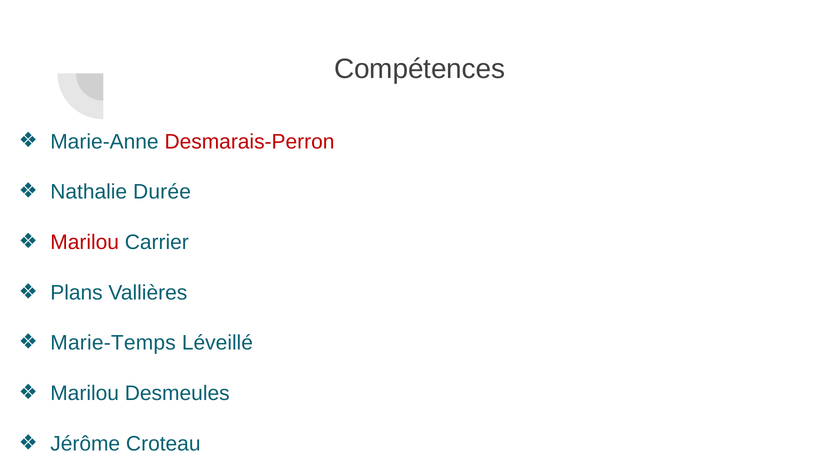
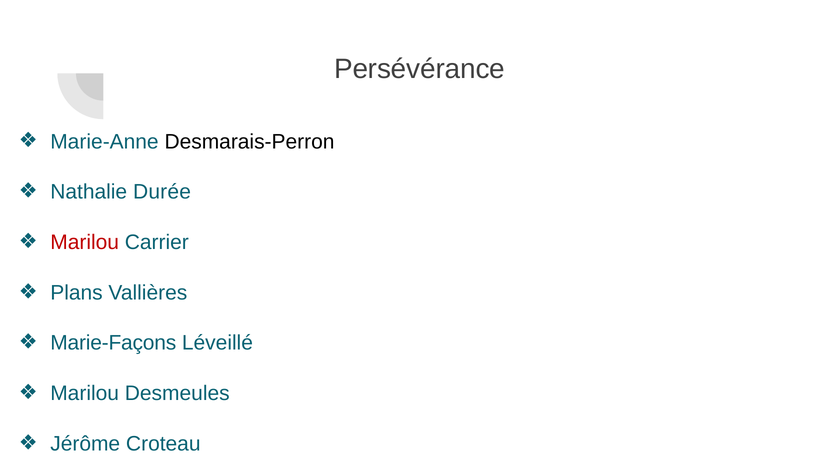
Compétences: Compétences -> Persévérance
Desmarais-Perron colour: red -> black
Marie-Temps: Marie-Temps -> Marie-Façons
